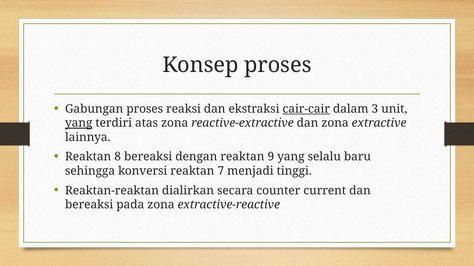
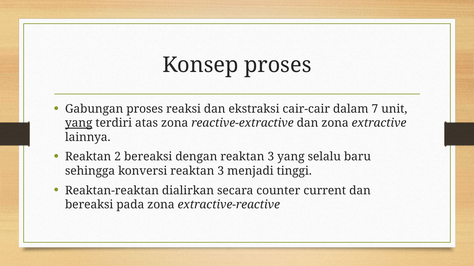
cair-cair underline: present -> none
3: 3 -> 7
8: 8 -> 2
dengan reaktan 9: 9 -> 3
konversi reaktan 7: 7 -> 3
